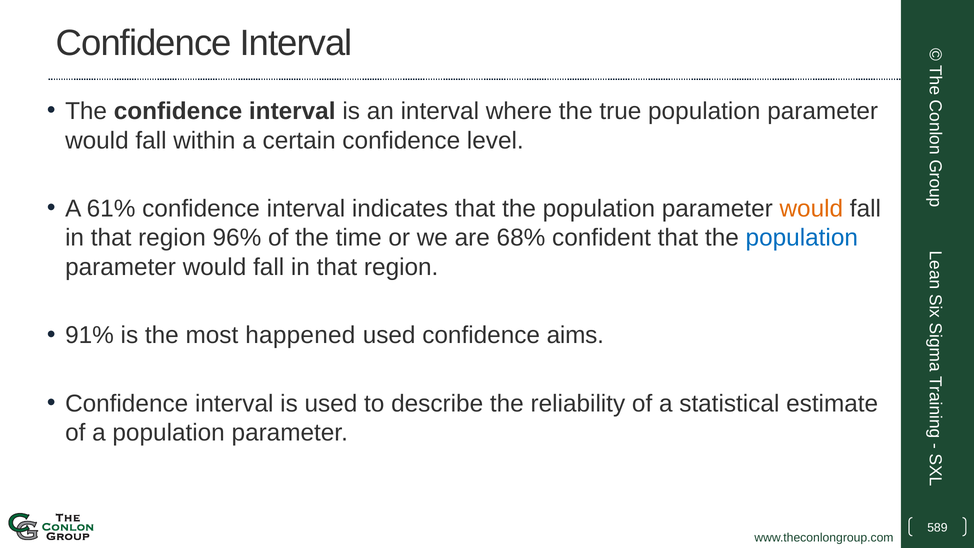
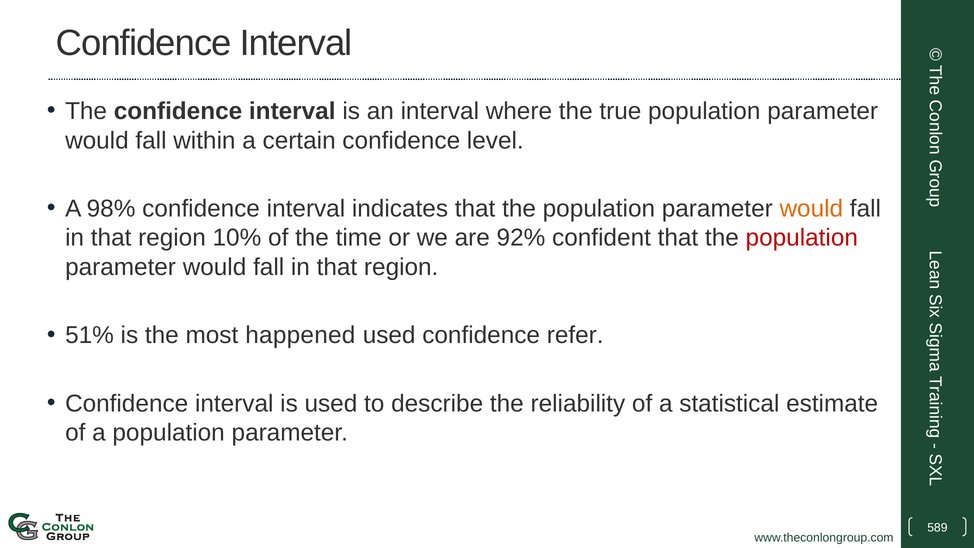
61%: 61% -> 98%
96%: 96% -> 10%
68%: 68% -> 92%
population at (802, 238) colour: blue -> red
91%: 91% -> 51%
aims: aims -> refer
